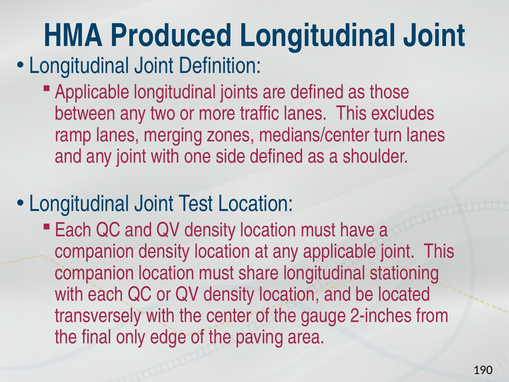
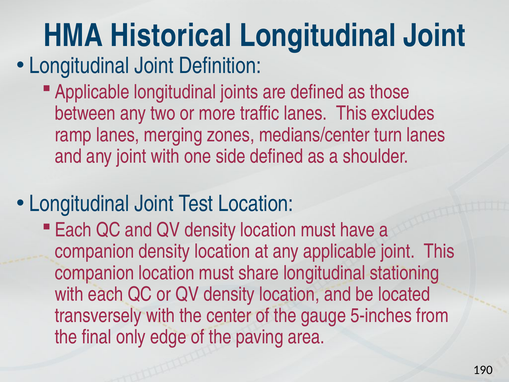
Produced: Produced -> Historical
2-inches: 2-inches -> 5-inches
